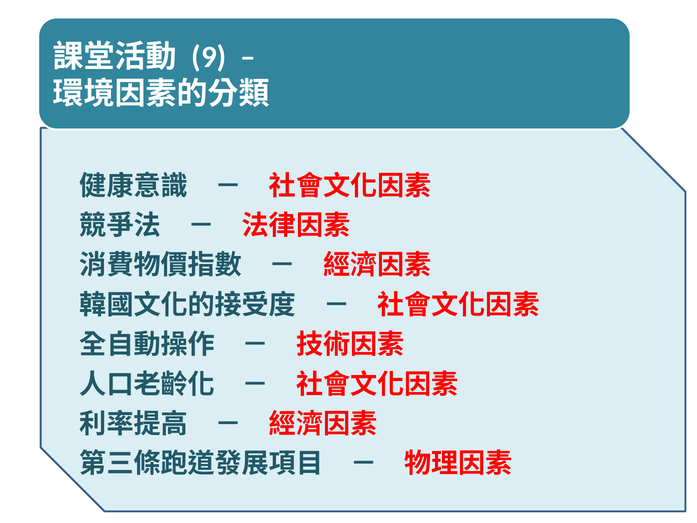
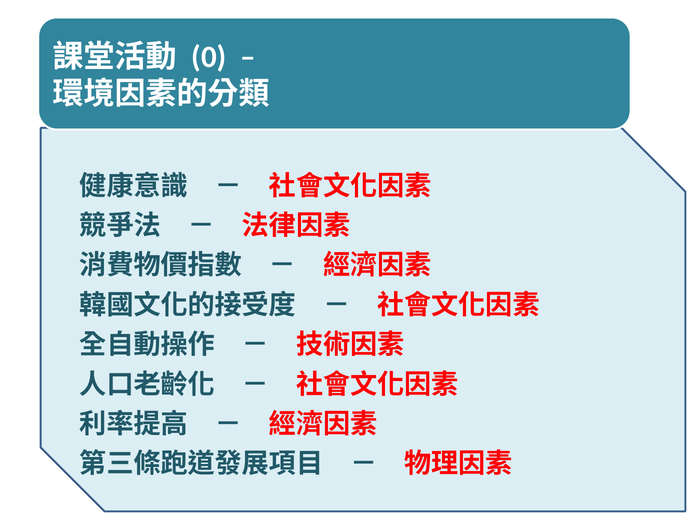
9: 9 -> 0
